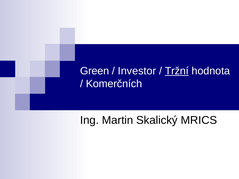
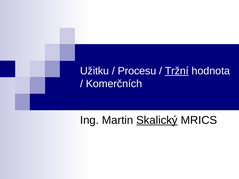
Green: Green -> Užitku
Investor: Investor -> Procesu
Skalický underline: none -> present
